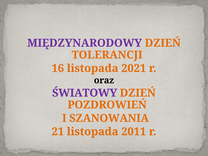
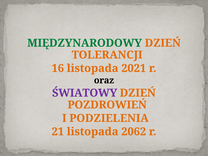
MIĘDZYNARODOWY colour: purple -> green
SZANOWANIA: SZANOWANIA -> PODZIELENIA
2011: 2011 -> 2062
